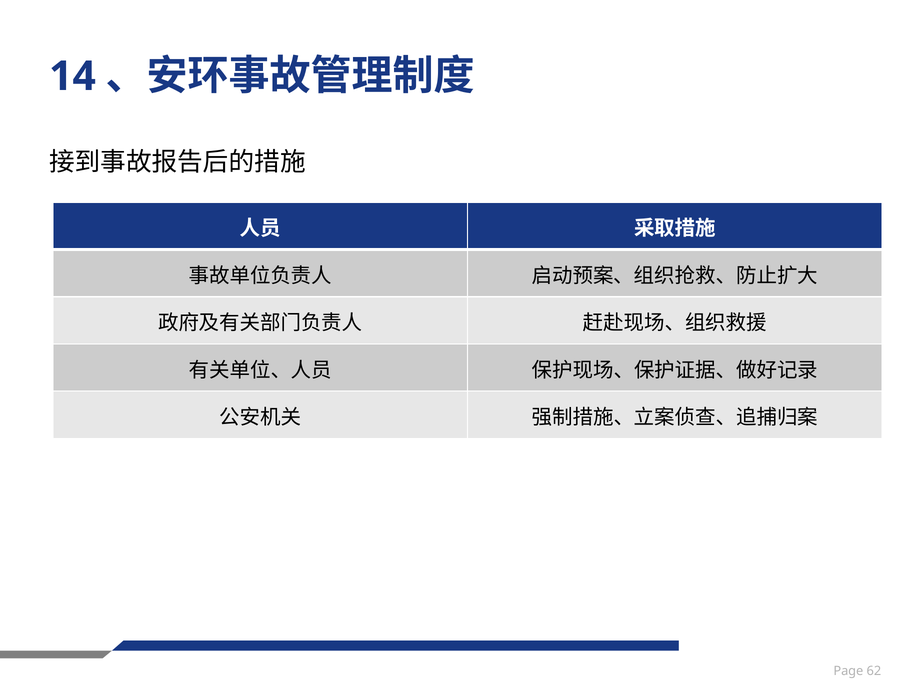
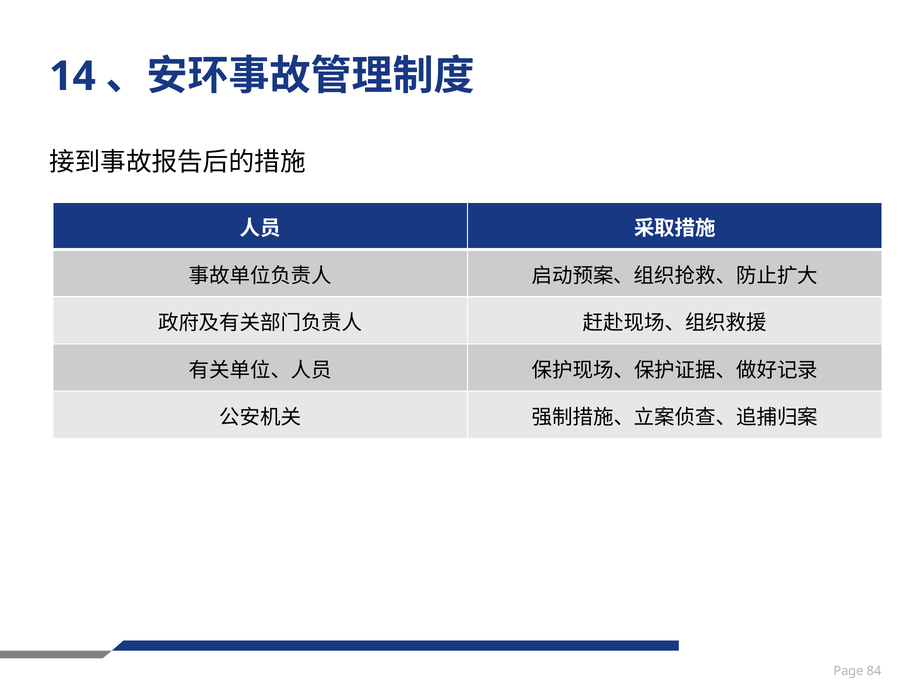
62: 62 -> 84
